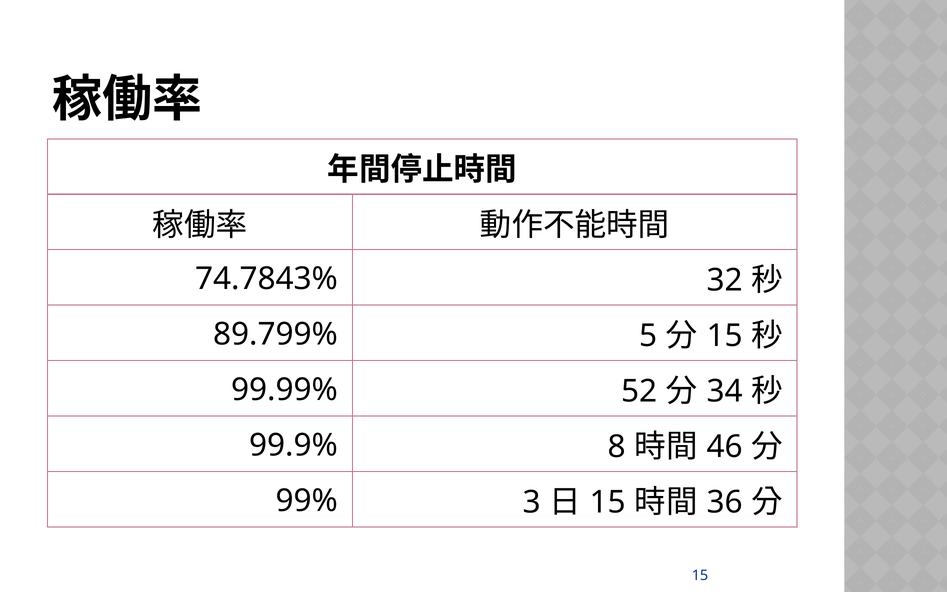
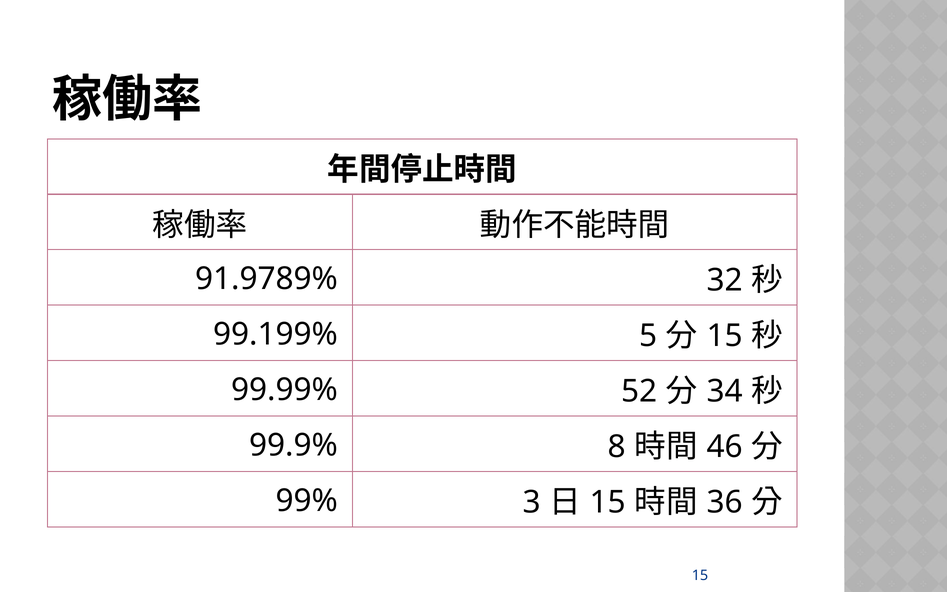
74.7843%: 74.7843% -> 91.9789%
89.799%: 89.799% -> 99.199%
